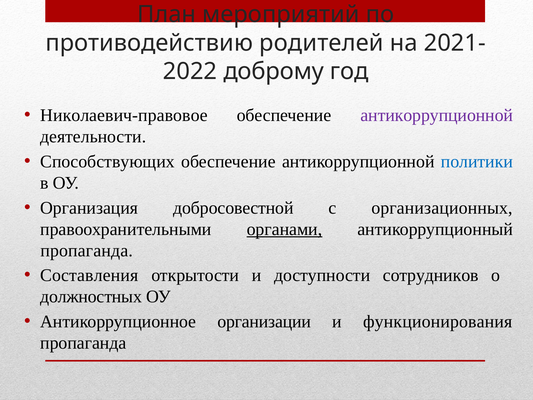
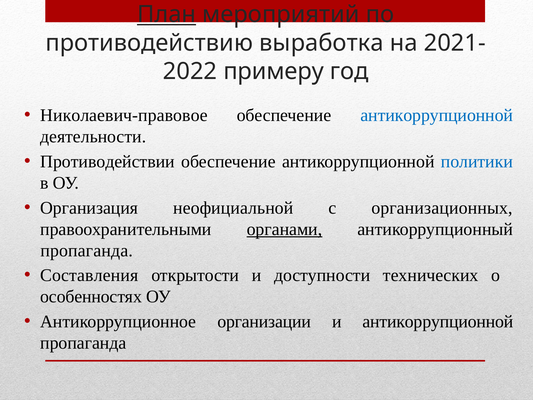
План underline: none -> present
родителей: родителей -> выработка
доброму: доброму -> примеру
антикоррупционной at (437, 115) colour: purple -> blue
Способствующих: Способствующих -> Противодействии
добросовестной: добросовестной -> неофициальной
сотрудников: сотрудников -> технических
должностных: должностных -> особенностях
и функционирования: функционирования -> антикоррупционной
